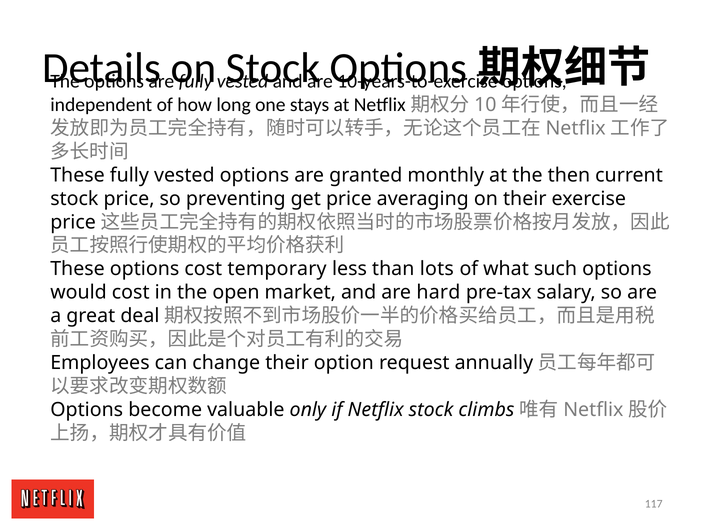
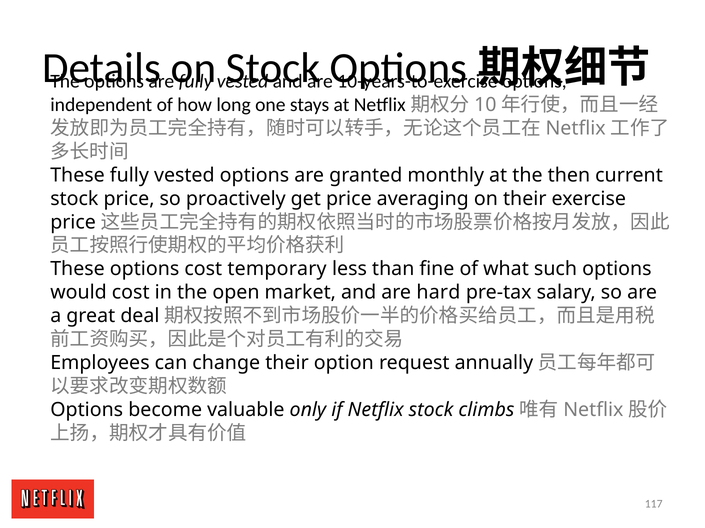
preventing: preventing -> proactively
lots: lots -> fine
